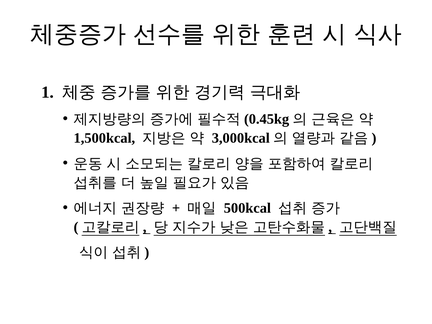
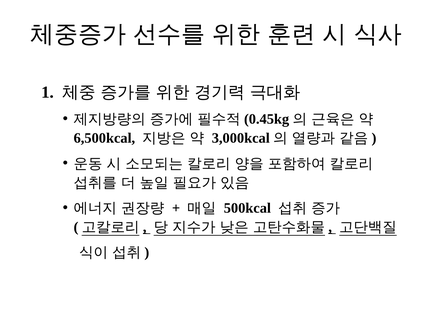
1,500kcal: 1,500kcal -> 6,500kcal
